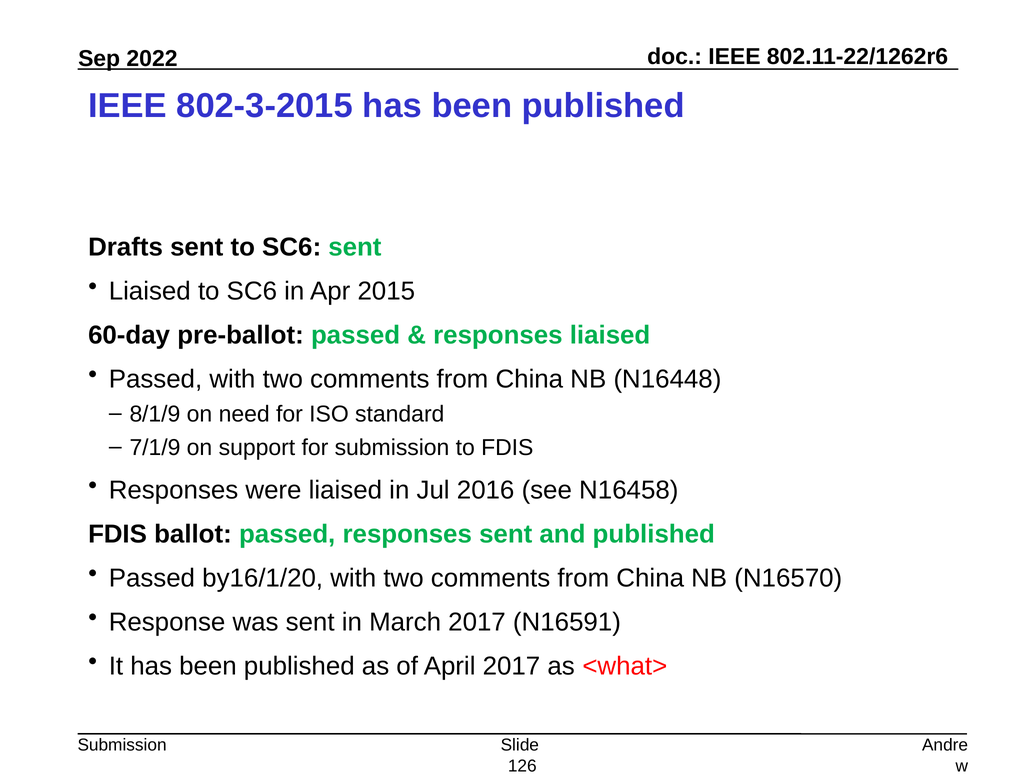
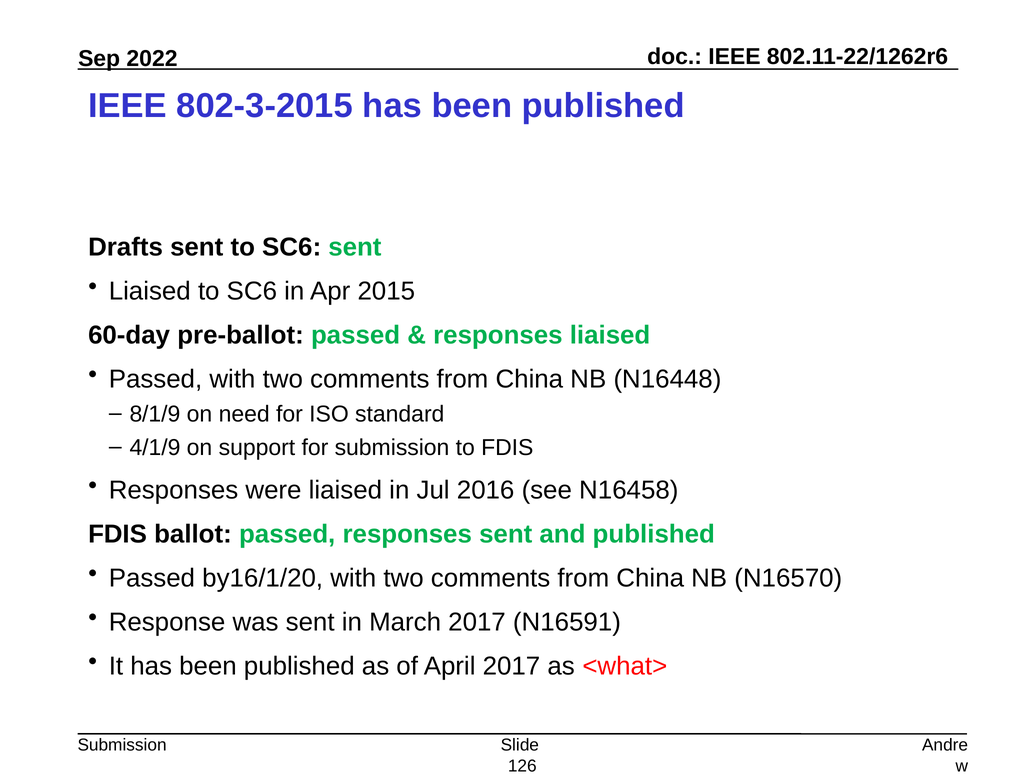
7/1/9: 7/1/9 -> 4/1/9
